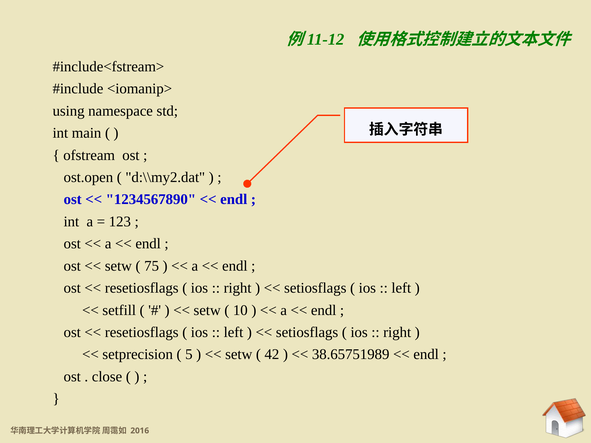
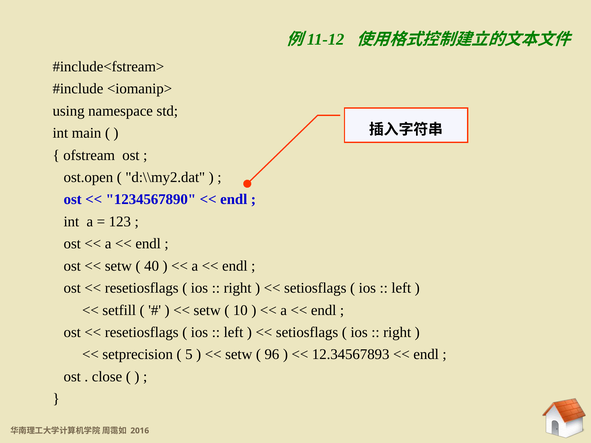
75: 75 -> 40
42: 42 -> 96
38.65751989: 38.65751989 -> 12.34567893
